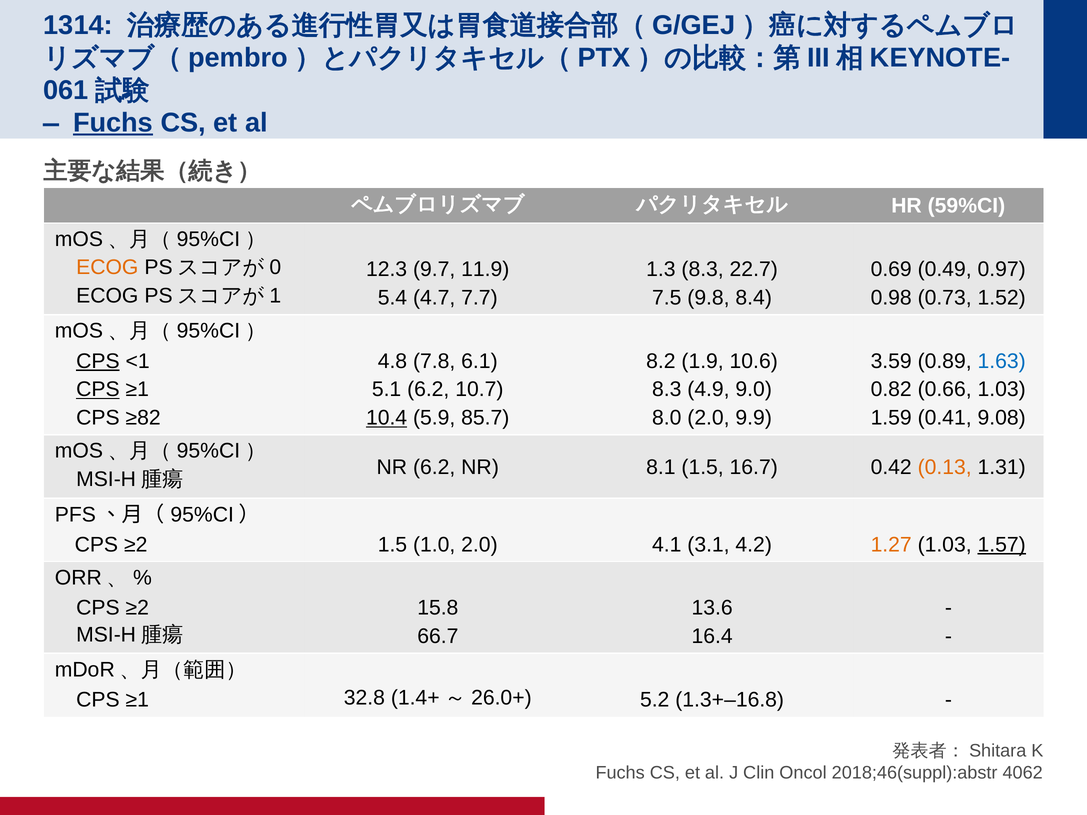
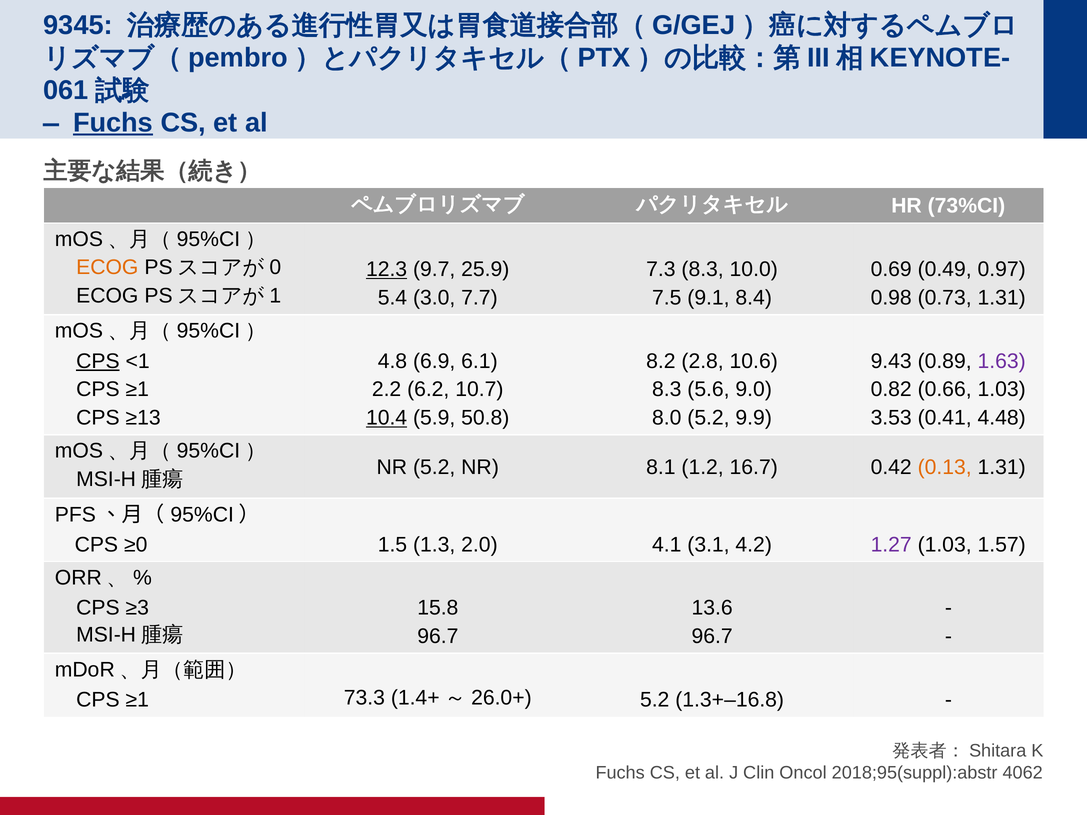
1314: 1314 -> 9345
59%CI: 59%CI -> 73%CI
12.3 underline: none -> present
11.9: 11.9 -> 25.9
1.3: 1.3 -> 7.3
22.7: 22.7 -> 10.0
4.7: 4.7 -> 3.0
9.8: 9.8 -> 9.1
0.73 1.52: 1.52 -> 1.31
7.8: 7.8 -> 6.9
1.9: 1.9 -> 2.8
3.59: 3.59 -> 9.43
1.63 colour: blue -> purple
CPS at (98, 390) underline: present -> none
5.1: 5.1 -> 2.2
4.9: 4.9 -> 5.6
≥82: ≥82 -> ≥13
85.7: 85.7 -> 50.8
8.0 2.0: 2.0 -> 5.2
1.59: 1.59 -> 3.53
9.08: 9.08 -> 4.48
NR 6.2: 6.2 -> 5.2
8.1 1.5: 1.5 -> 1.2
≥2 at (136, 545): ≥2 -> ≥0
1.0: 1.0 -> 1.3
1.27 colour: orange -> purple
1.57 underline: present -> none
≥2 at (137, 608): ≥2 -> ≥3
66.7 at (438, 637): 66.7 -> 96.7
16.4 at (712, 637): 16.4 -> 96.7
32.8: 32.8 -> 73.3
2018;46(suppl):abstr: 2018;46(suppl):abstr -> 2018;95(suppl):abstr
